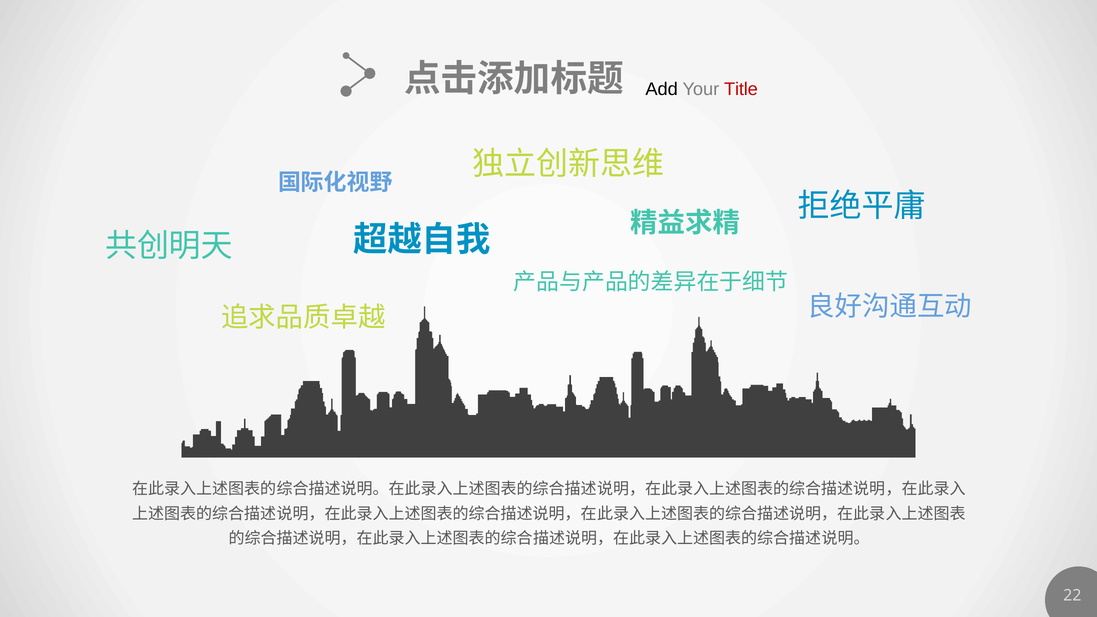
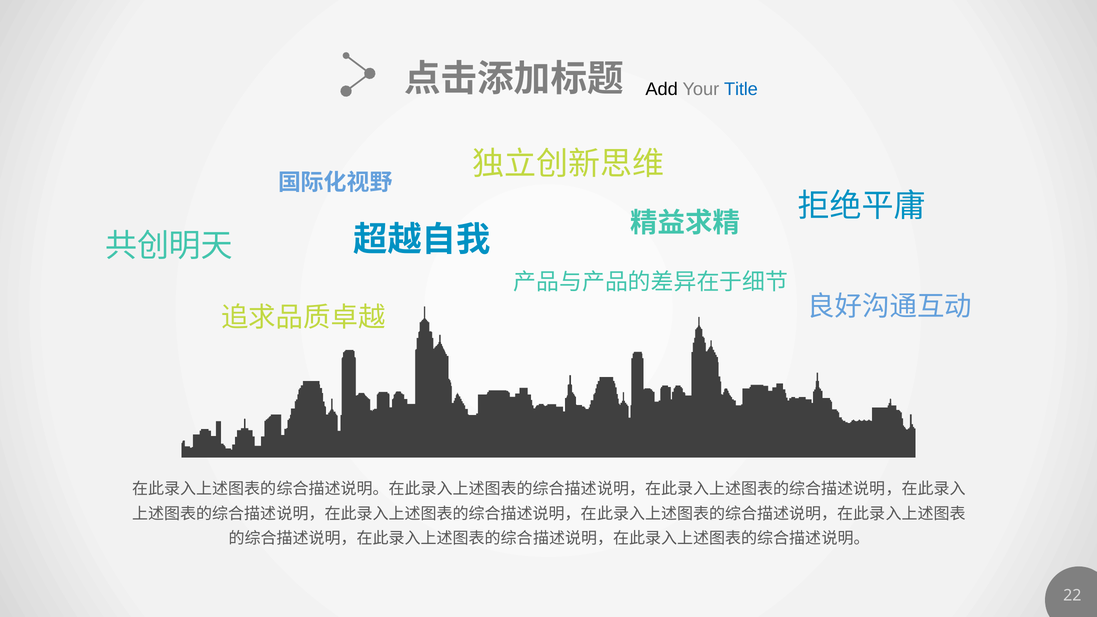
Title colour: red -> blue
